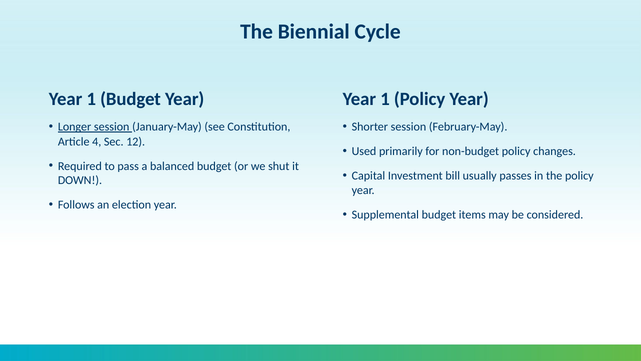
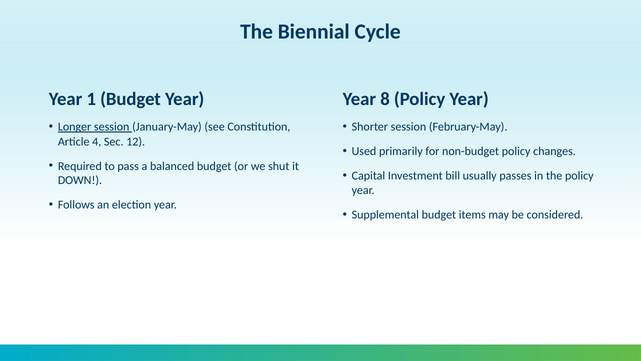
1 at (385, 99): 1 -> 8
